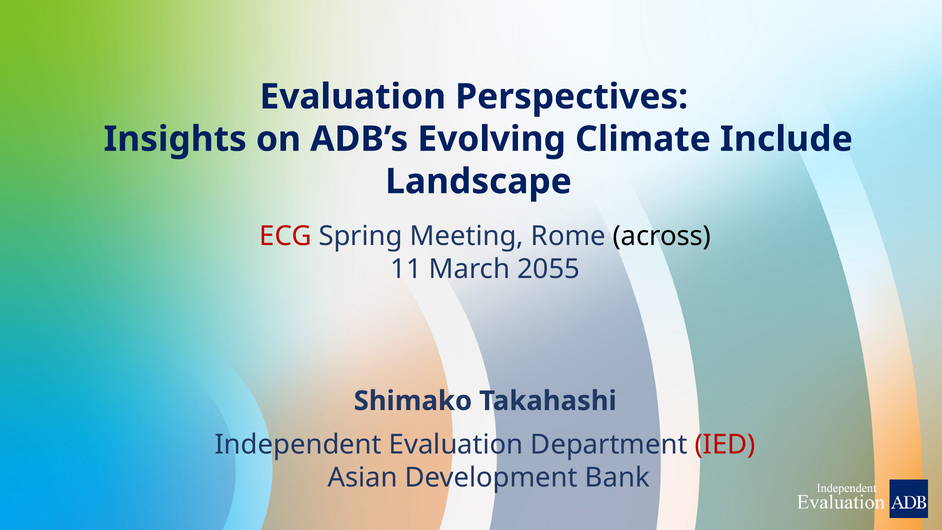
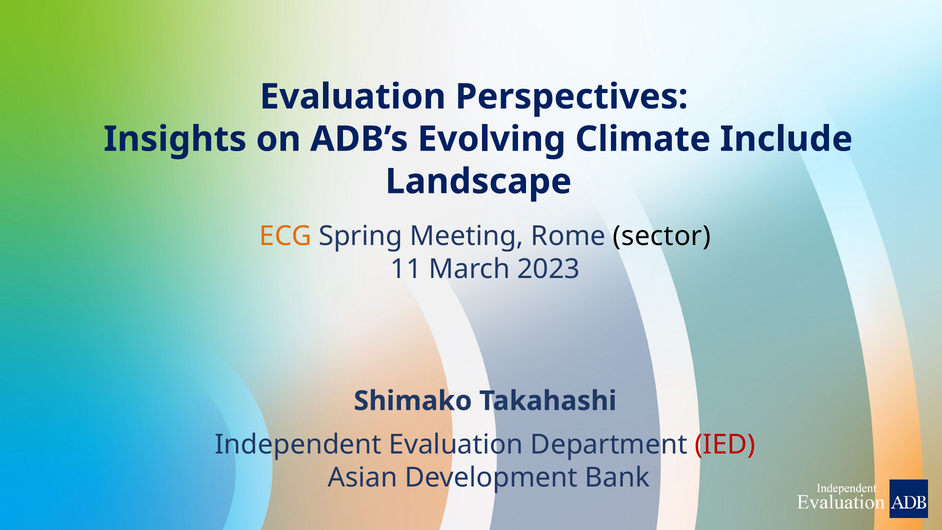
ECG colour: red -> orange
across: across -> sector
2055: 2055 -> 2023
